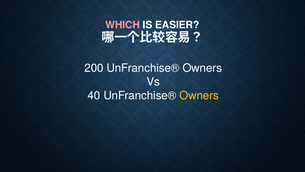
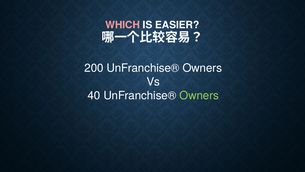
Owners at (199, 95) colour: yellow -> light green
